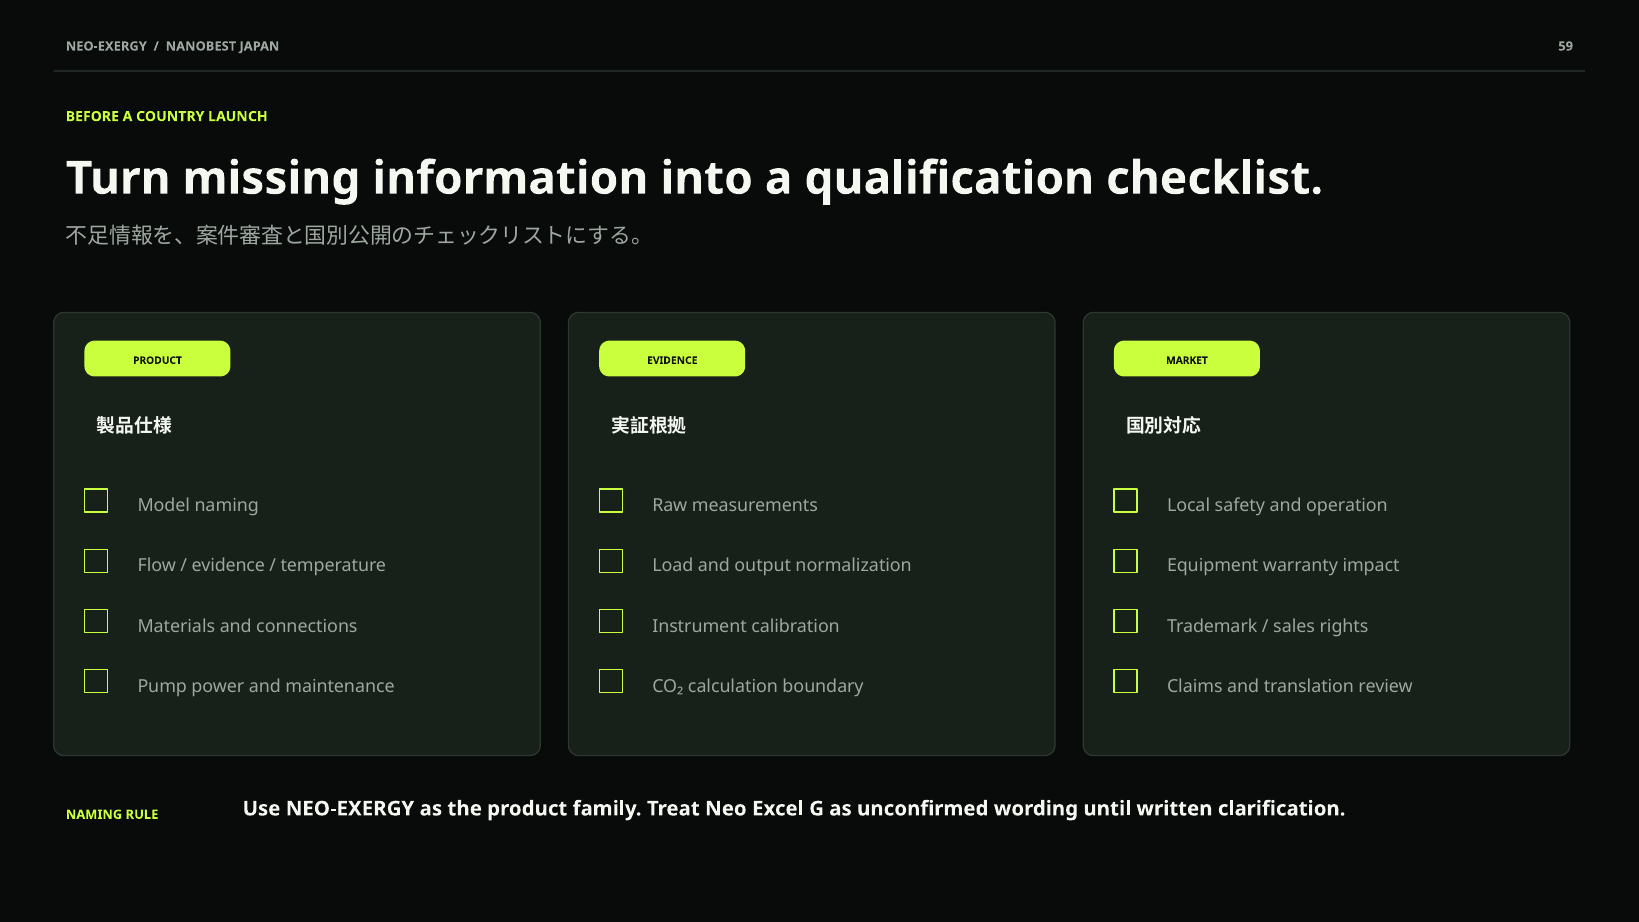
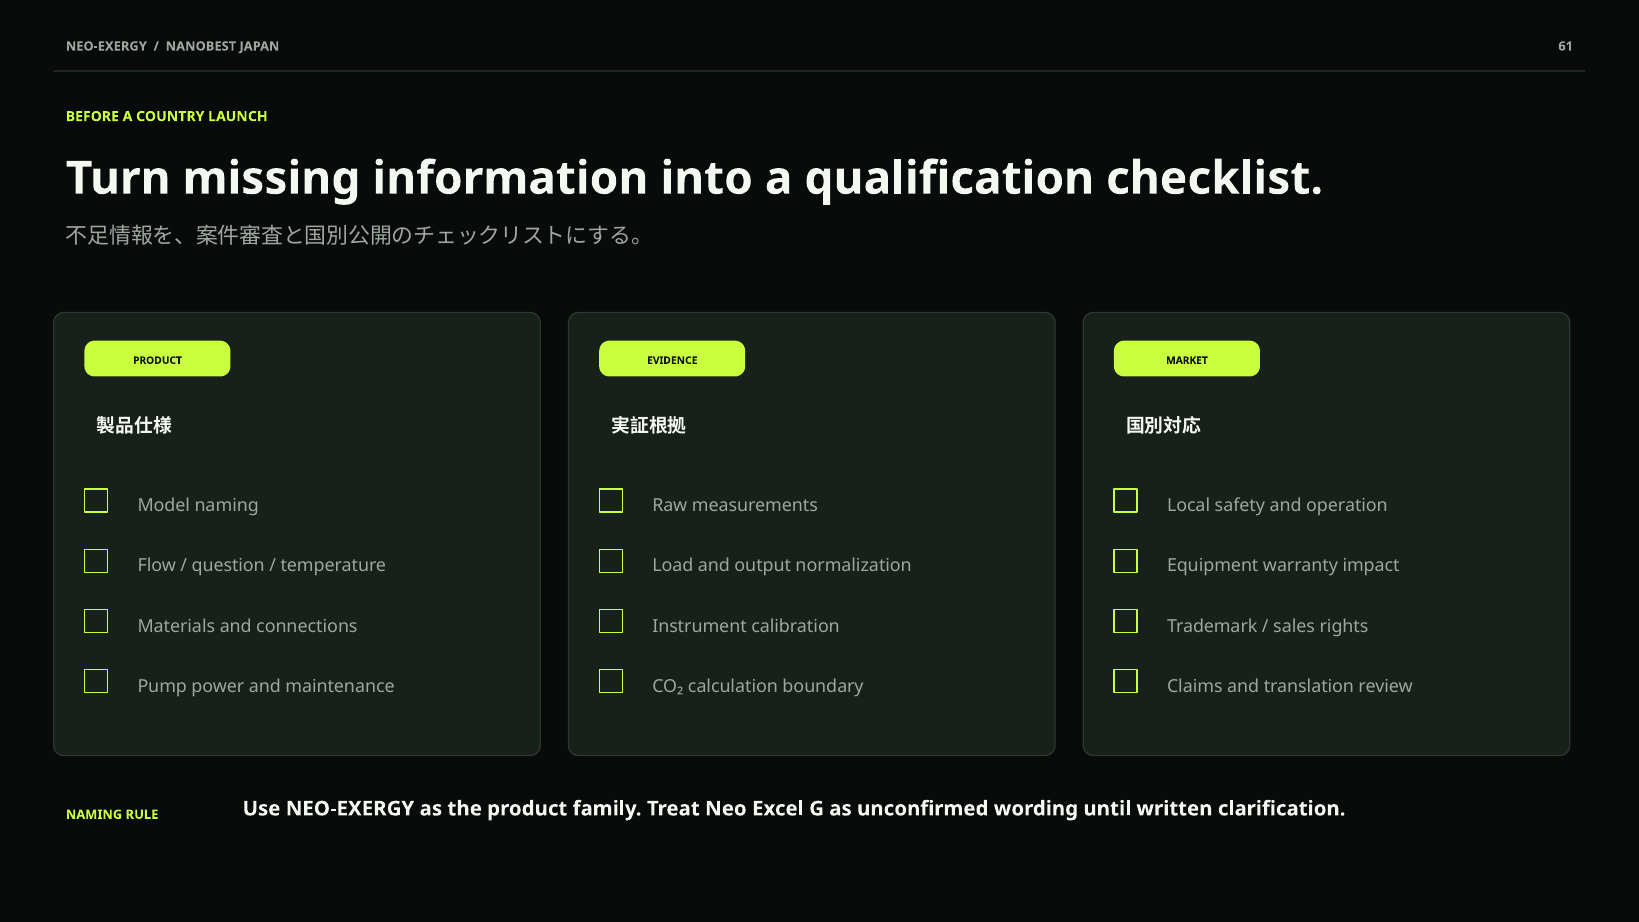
59: 59 -> 61
evidence at (228, 566): evidence -> question
